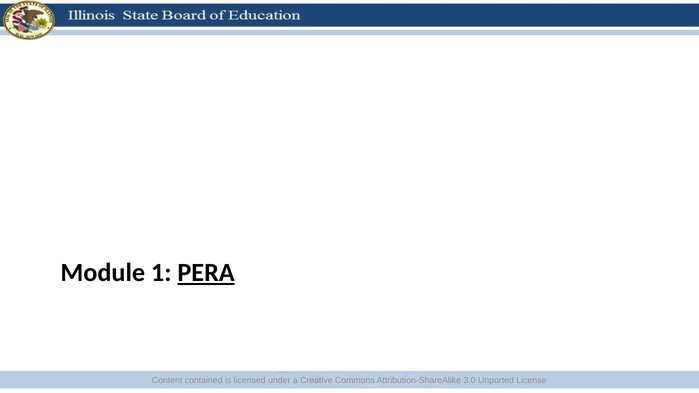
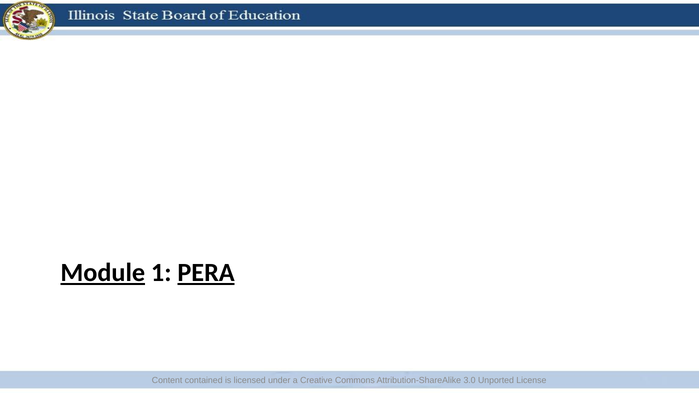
Module underline: none -> present
